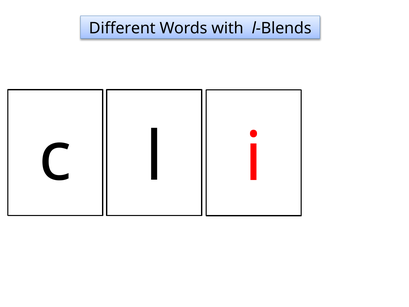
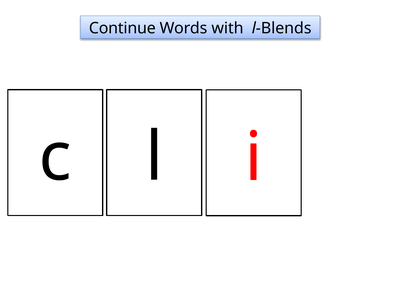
Different: Different -> Continue
